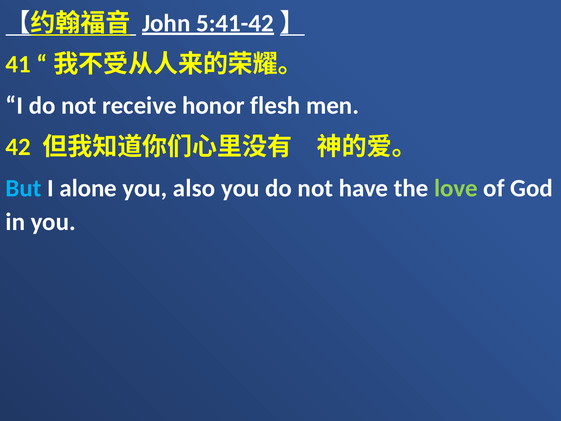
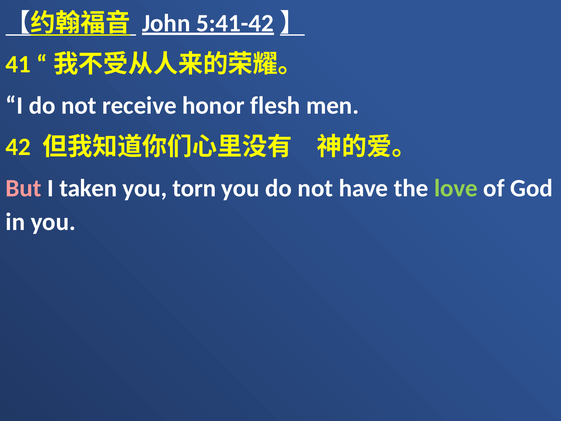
But colour: light blue -> pink
alone: alone -> taken
also: also -> torn
